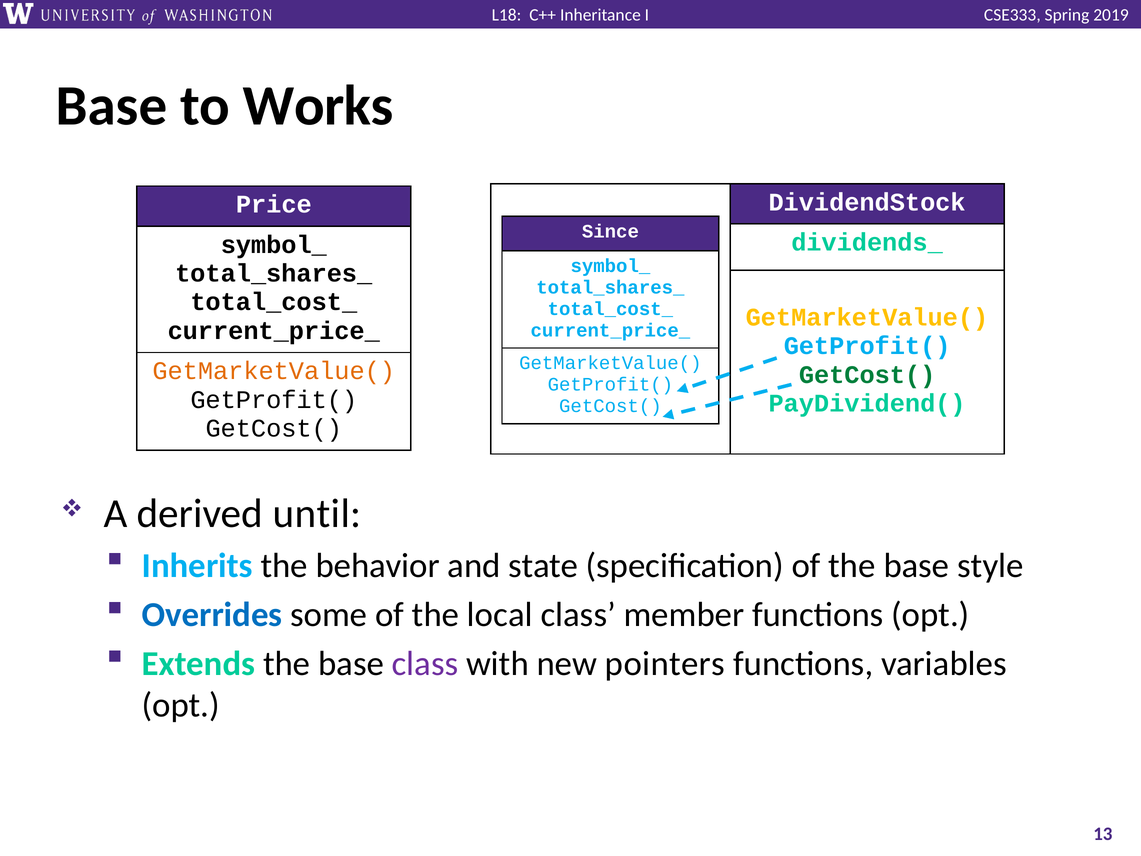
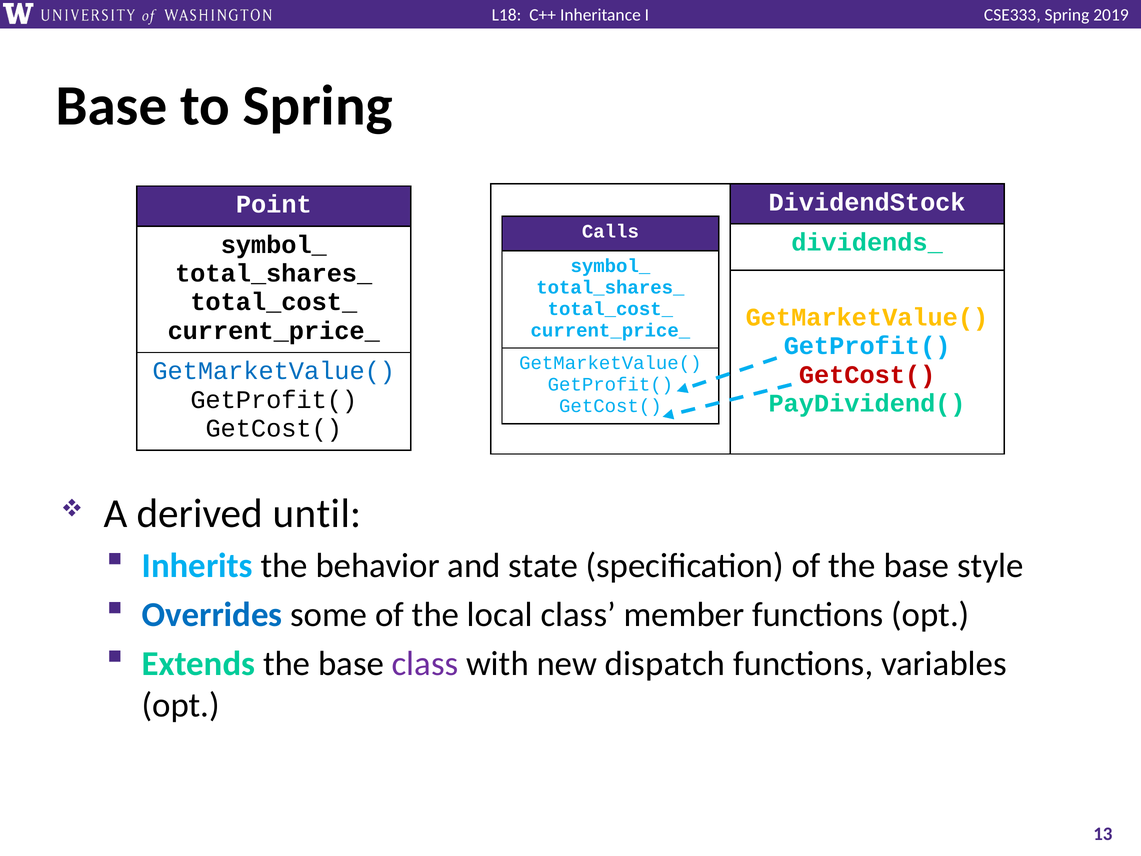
to Works: Works -> Spring
Price: Price -> Point
Since: Since -> Calls
GetMarketValue( at (274, 371) colour: orange -> blue
GetCost( at (867, 375) colour: green -> red
pointers: pointers -> dispatch
